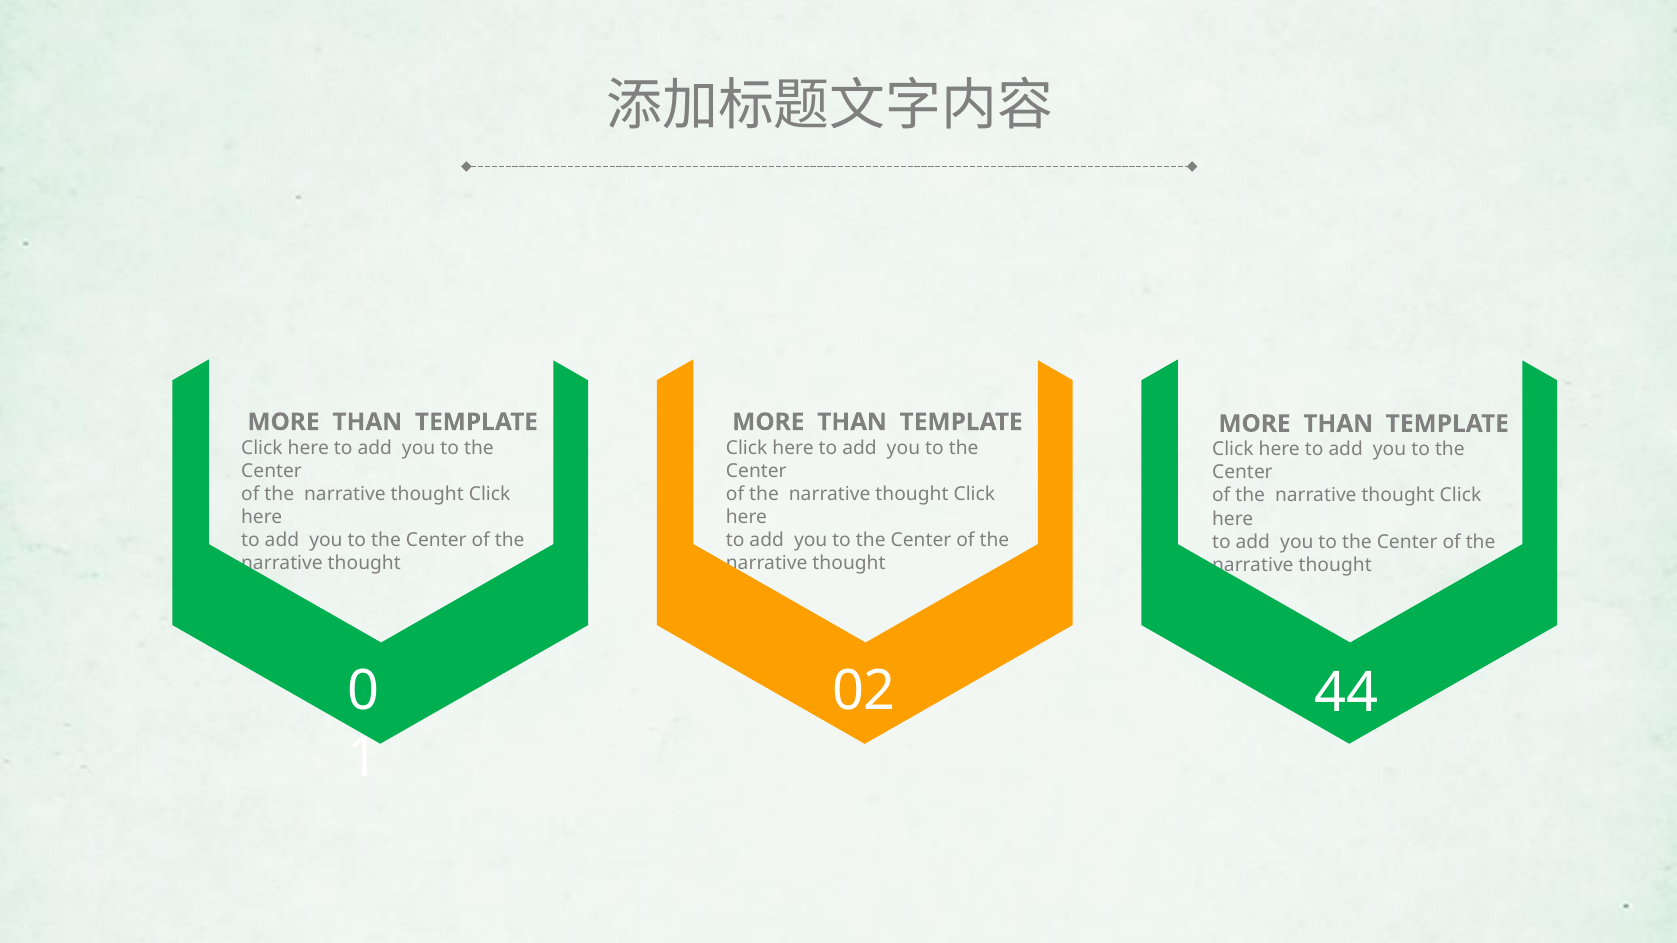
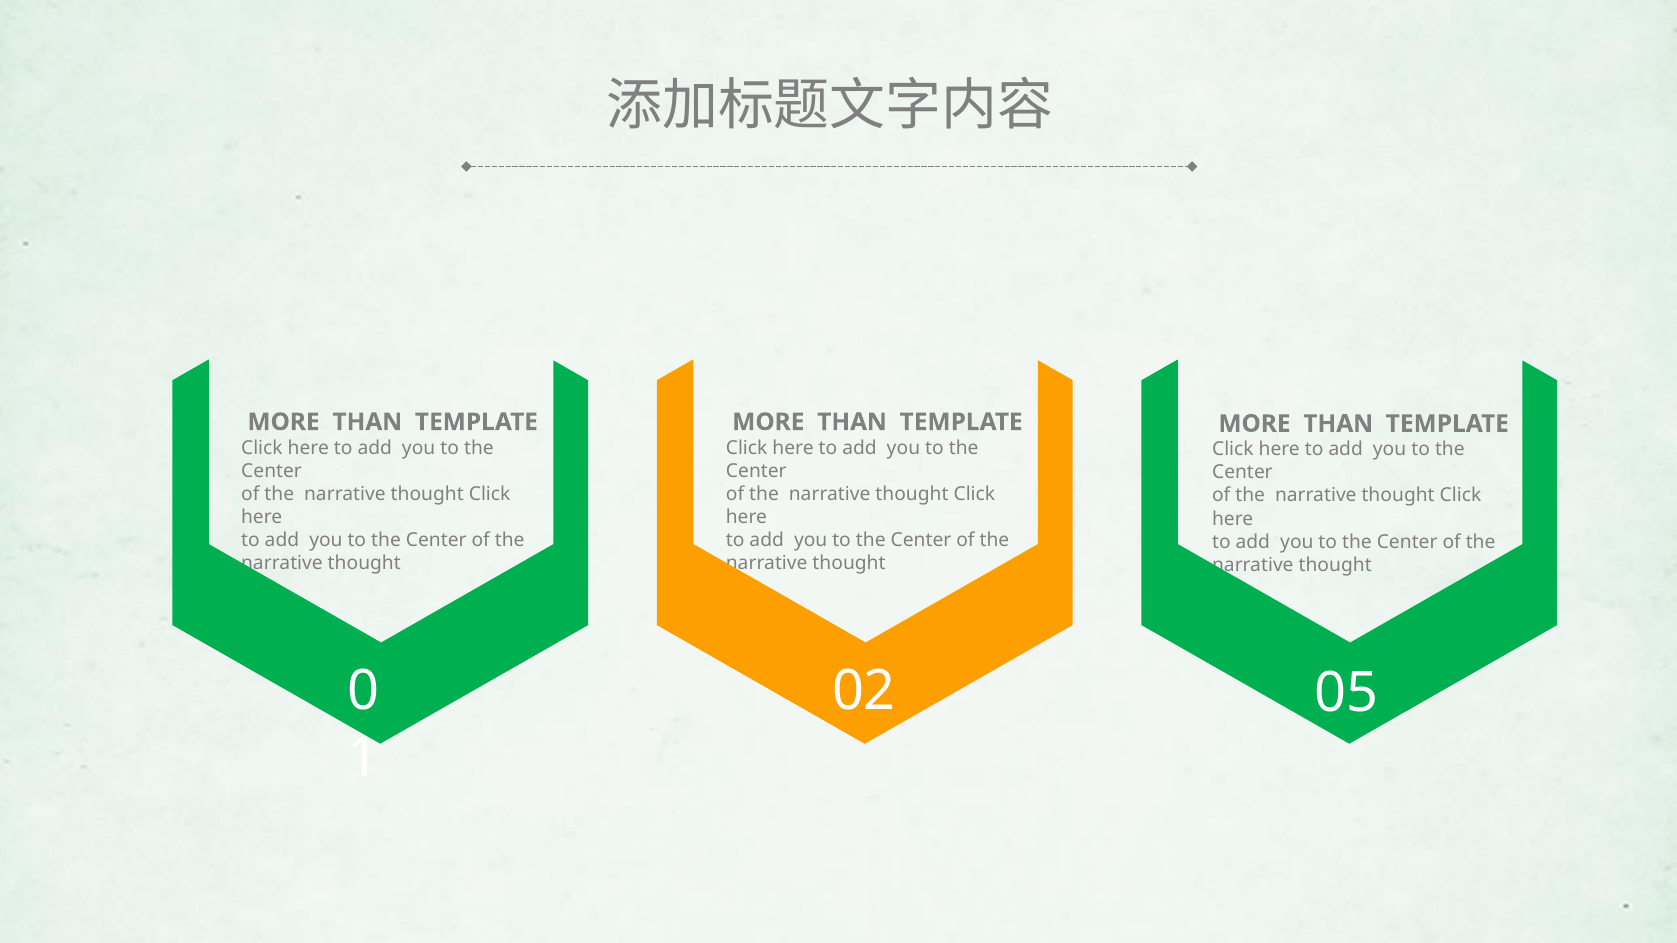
44: 44 -> 05
